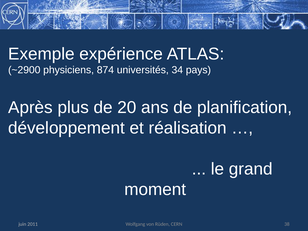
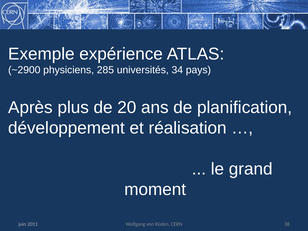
874: 874 -> 285
